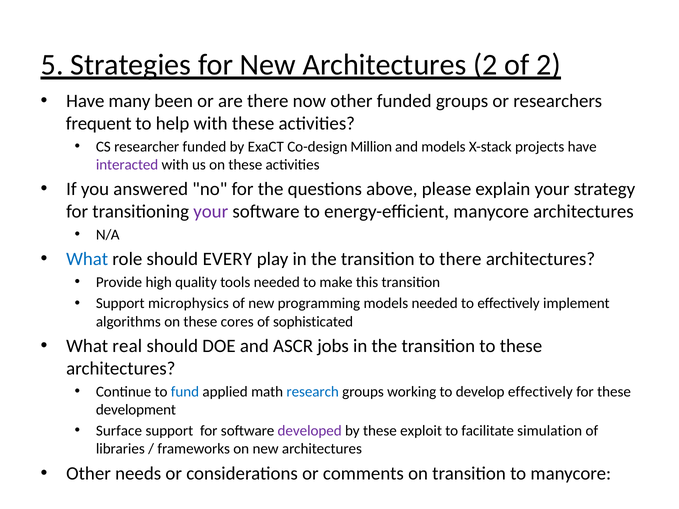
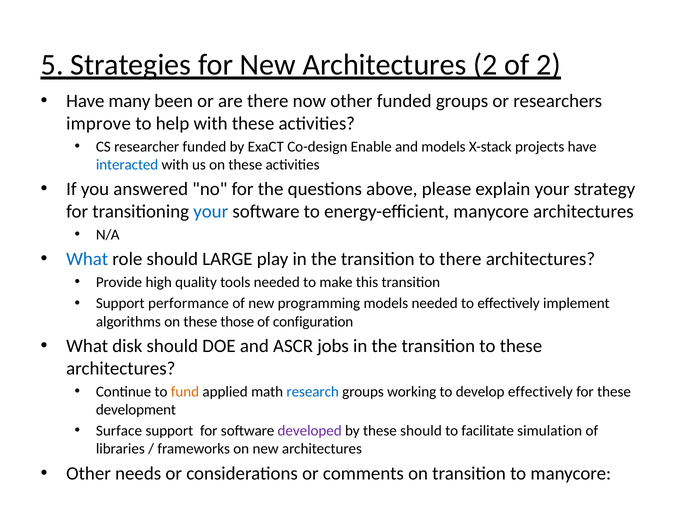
frequent: frequent -> improve
Million: Million -> Enable
interacted colour: purple -> blue
your at (211, 212) colour: purple -> blue
EVERY: EVERY -> LARGE
microphysics: microphysics -> performance
cores: cores -> those
sophisticated: sophisticated -> configuration
real: real -> disk
fund colour: blue -> orange
these exploit: exploit -> should
